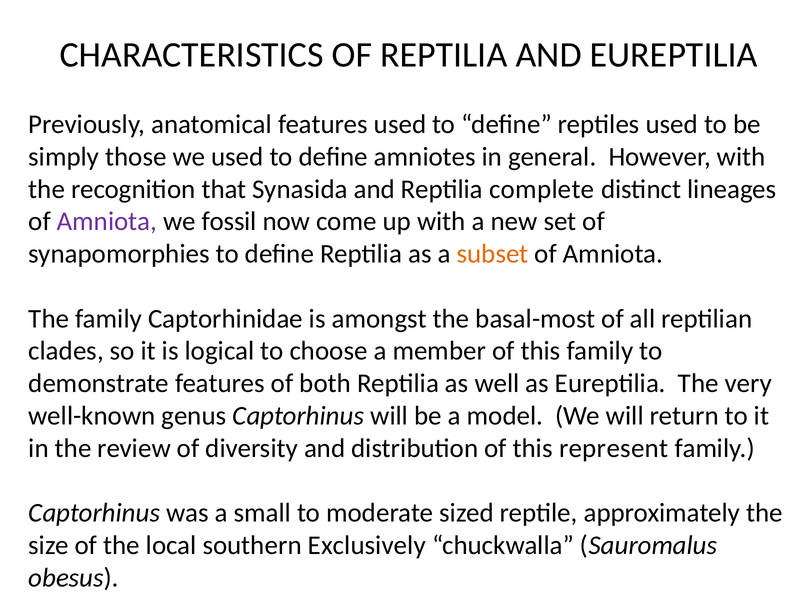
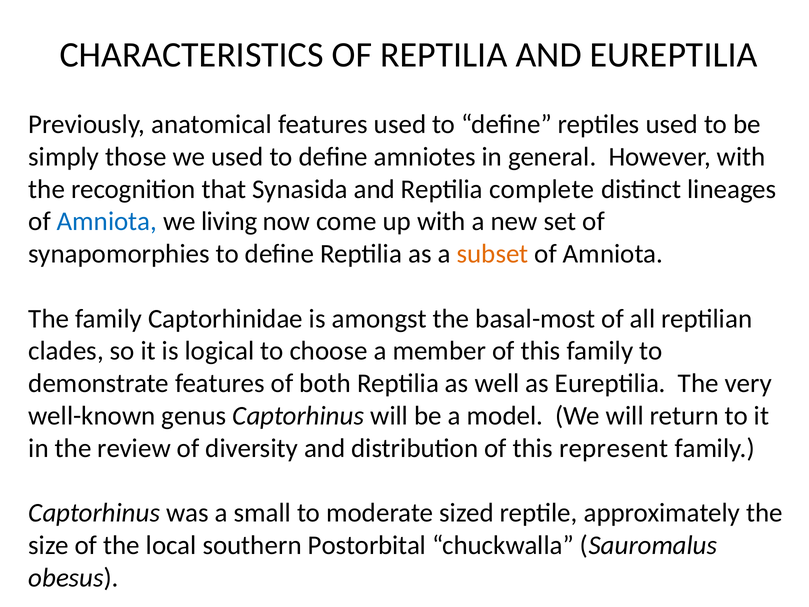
Amniota at (107, 221) colour: purple -> blue
fossil: fossil -> living
Exclusively: Exclusively -> Postorbital
